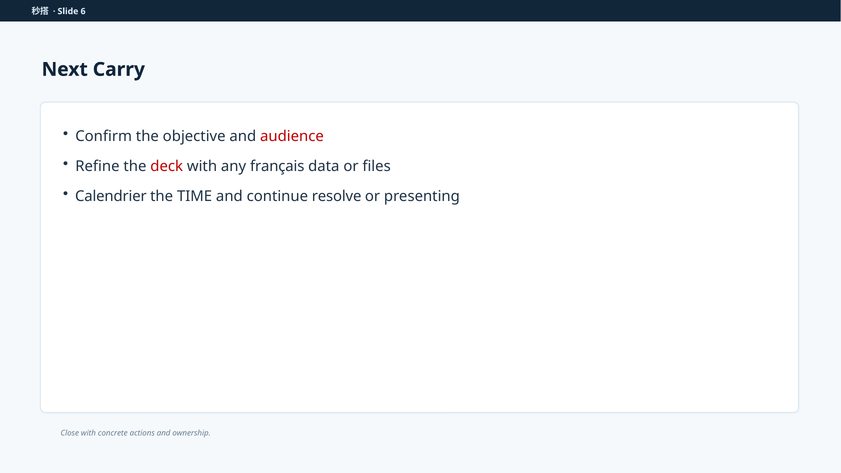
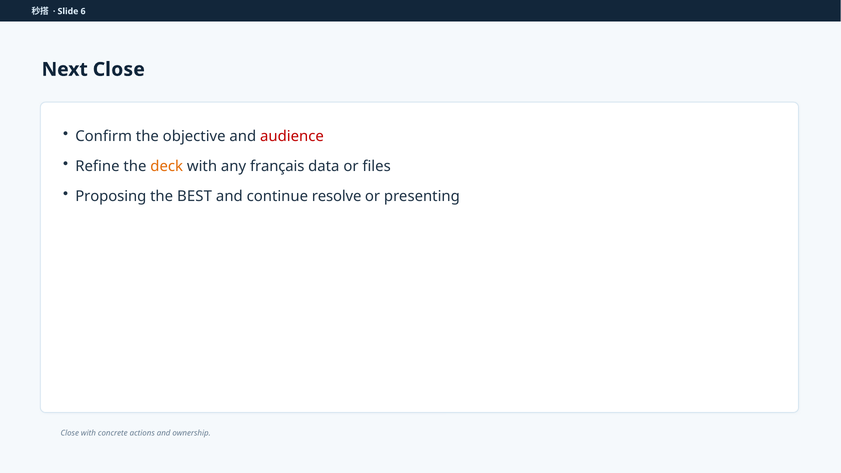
Next Carry: Carry -> Close
deck colour: red -> orange
Calendrier: Calendrier -> Proposing
TIME: TIME -> BEST
